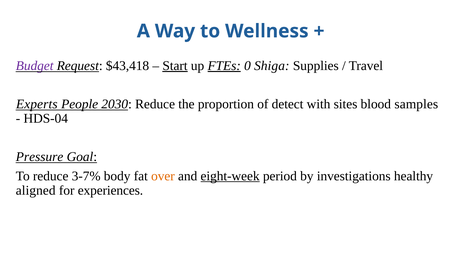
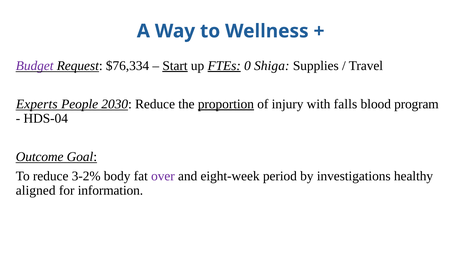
$43,418: $43,418 -> $76,334
proportion underline: none -> present
detect: detect -> injury
sites: sites -> falls
samples: samples -> program
Pressure: Pressure -> Outcome
3-7%: 3-7% -> 3-2%
over colour: orange -> purple
eight-week underline: present -> none
experiences: experiences -> information
